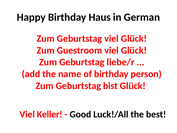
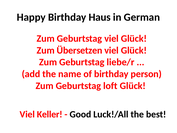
Guestroom: Guestroom -> Übersetzen
bist: bist -> loft
